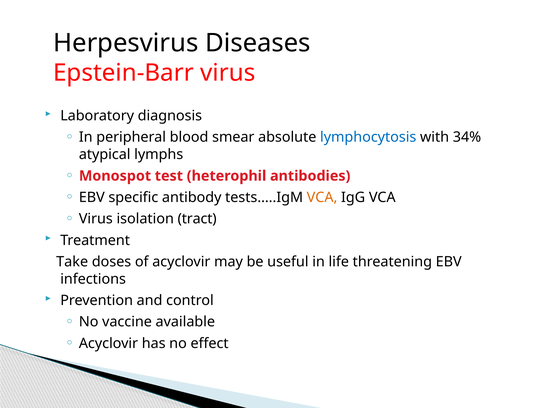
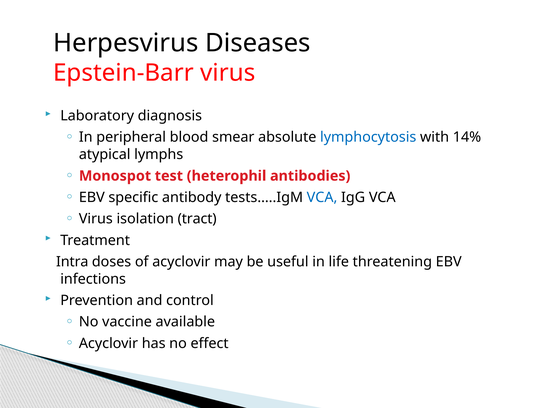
34%: 34% -> 14%
VCA at (322, 198) colour: orange -> blue
Take: Take -> Intra
